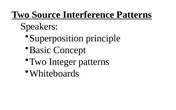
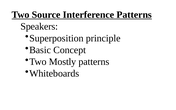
Integer: Integer -> Mostly
